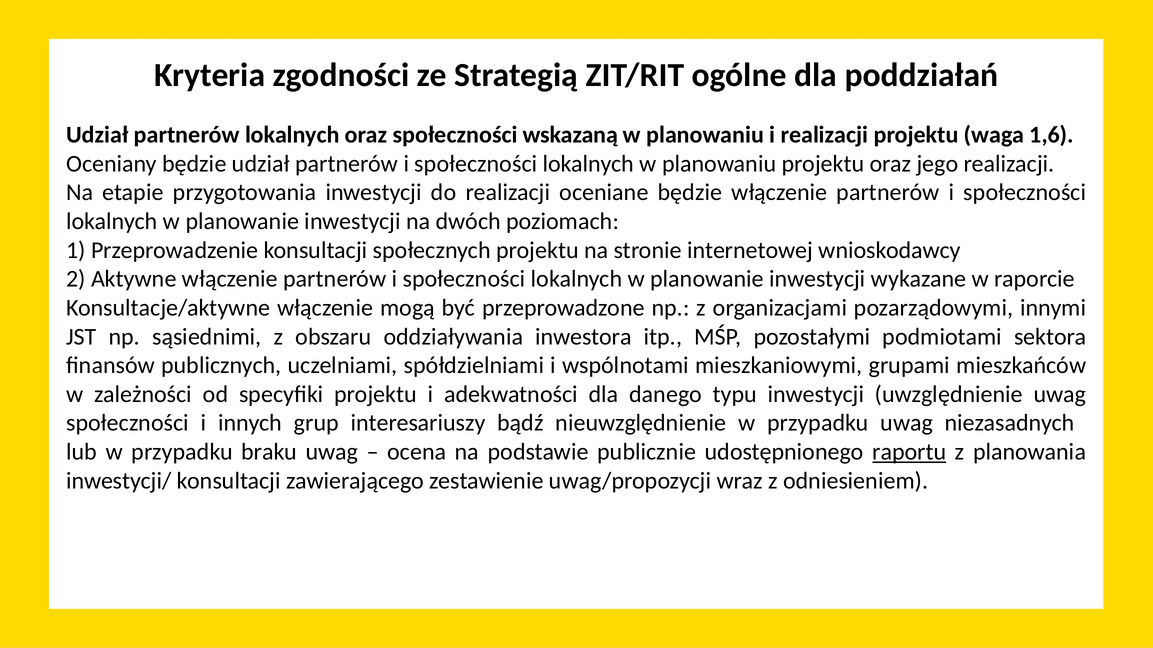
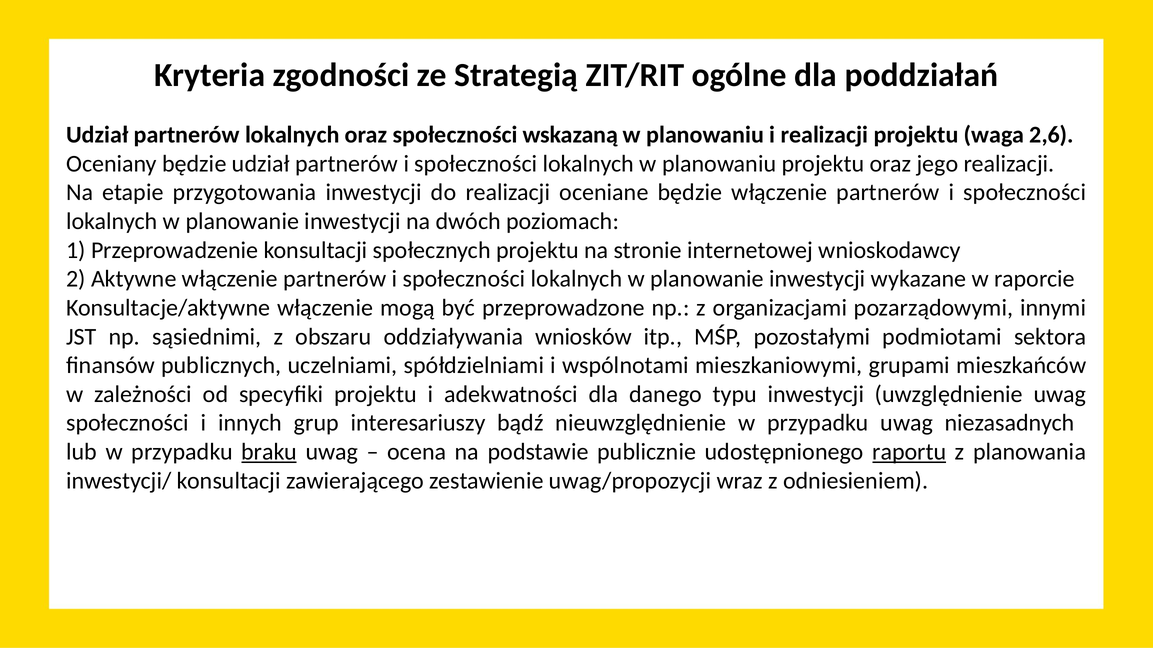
1,6: 1,6 -> 2,6
inwestora: inwestora -> wniosków
braku underline: none -> present
